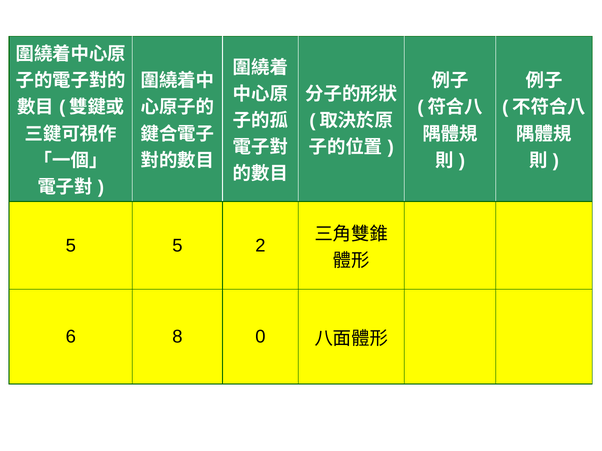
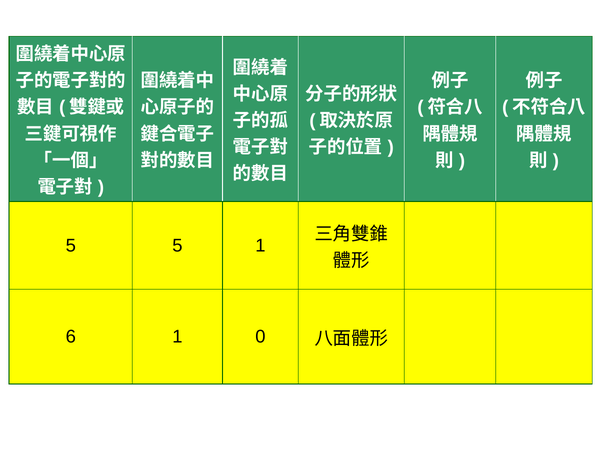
5 2: 2 -> 1
6 8: 8 -> 1
